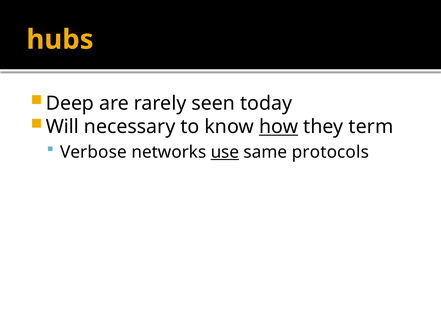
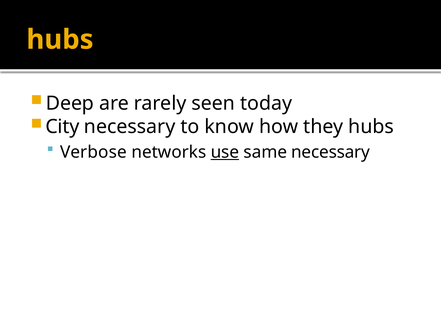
Will: Will -> City
how underline: present -> none
they term: term -> hubs
same protocols: protocols -> necessary
